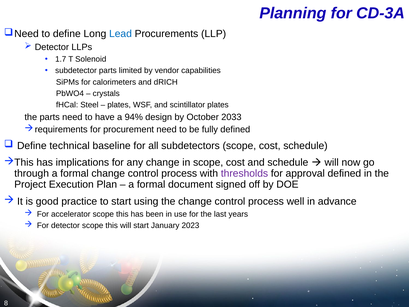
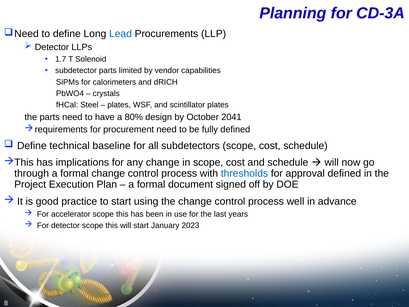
94%: 94% -> 80%
2033: 2033 -> 2041
thresholds colour: purple -> blue
